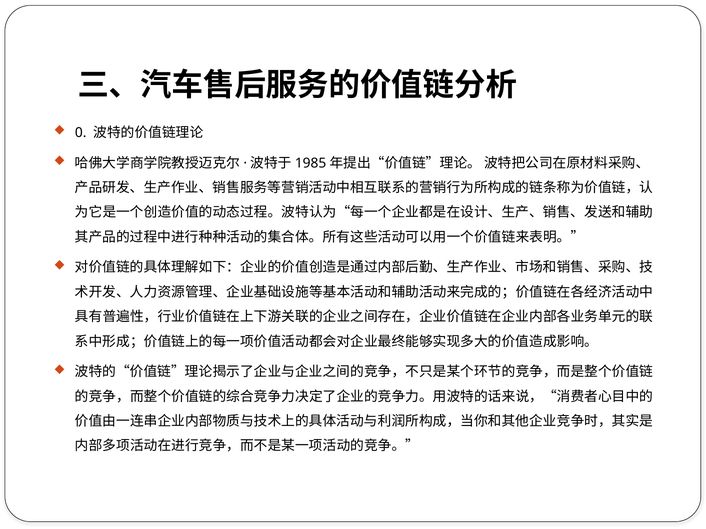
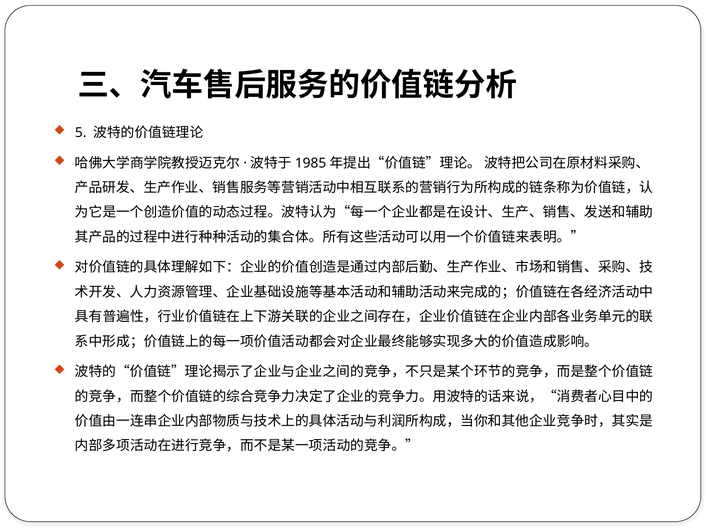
0: 0 -> 5
